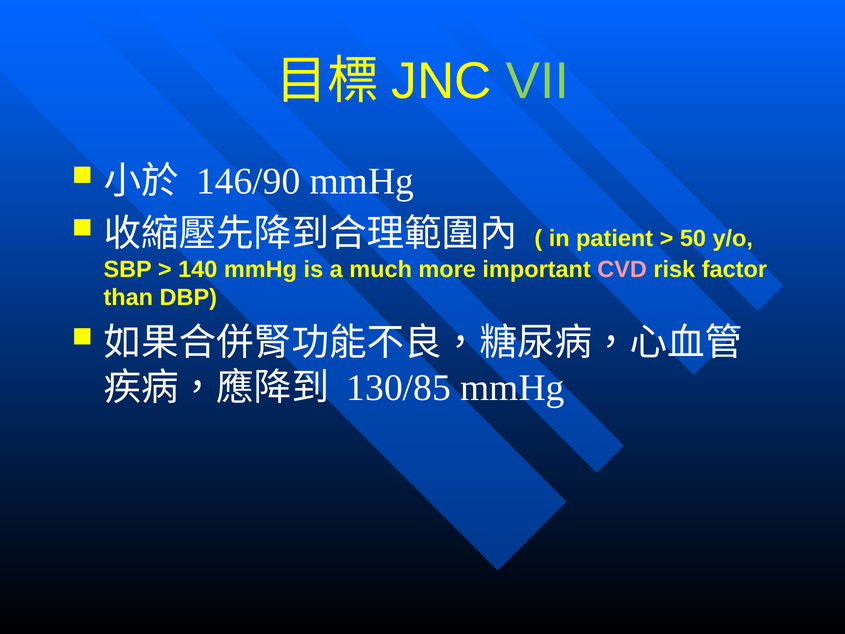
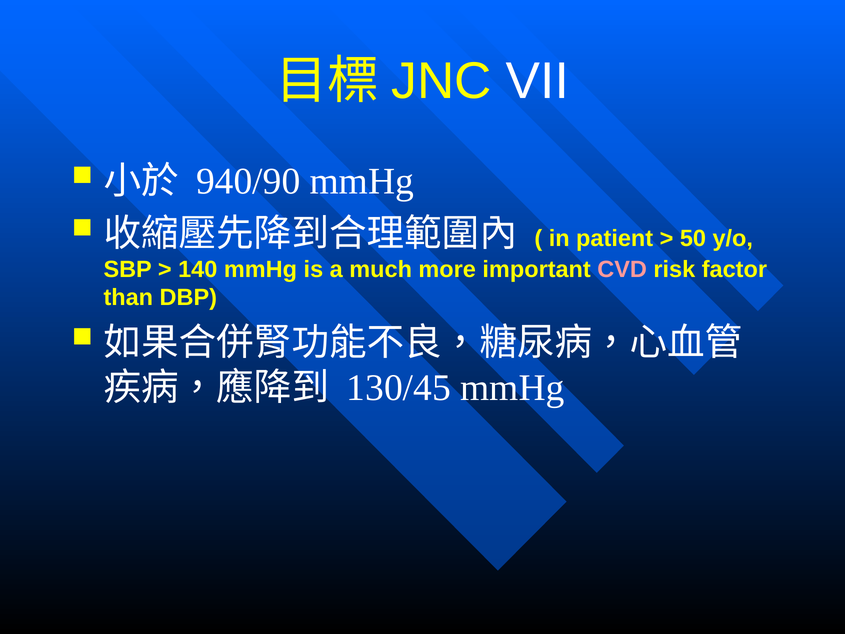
VII colour: light green -> white
146/90: 146/90 -> 940/90
130/85: 130/85 -> 130/45
